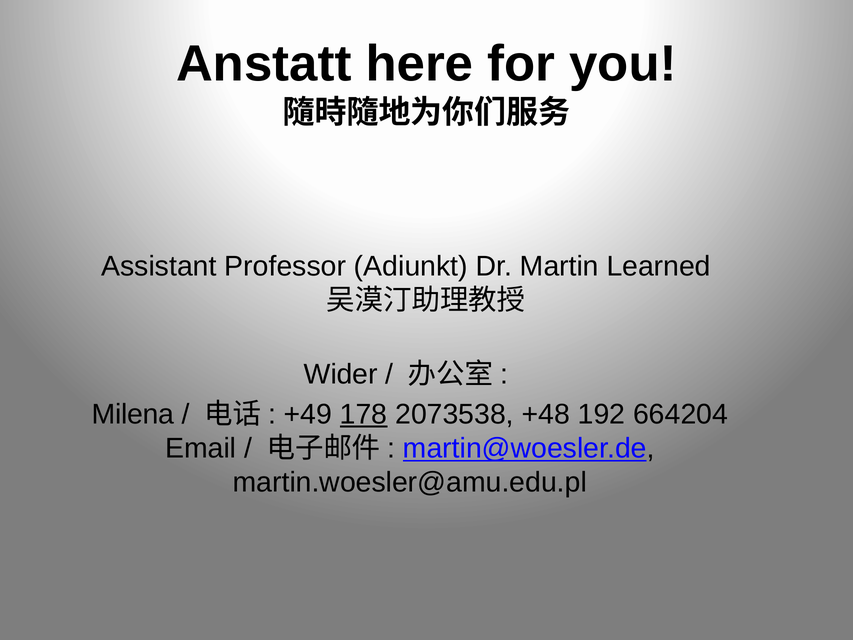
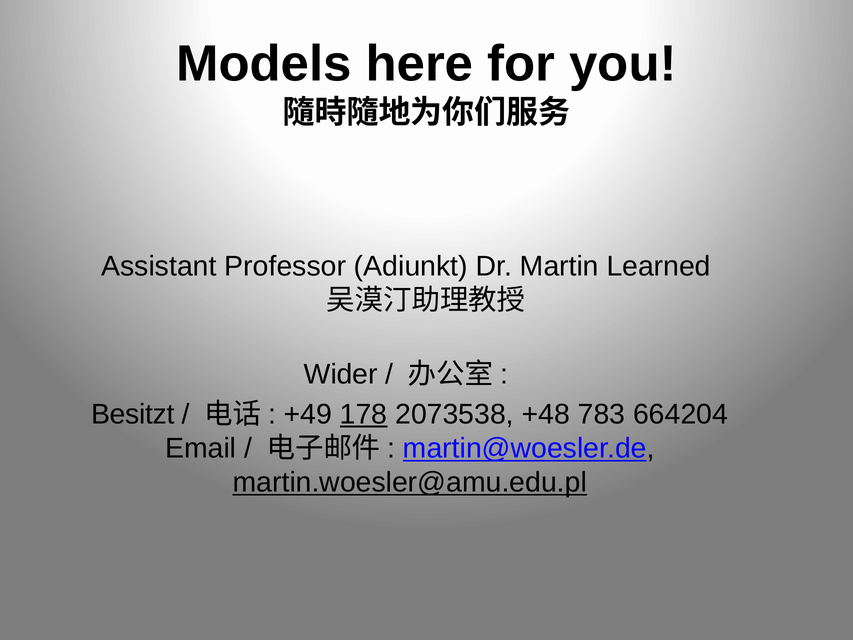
Anstatt: Anstatt -> Models
Milena: Milena -> Besitzt
192: 192 -> 783
martin.woesler@amu.edu.pl underline: none -> present
